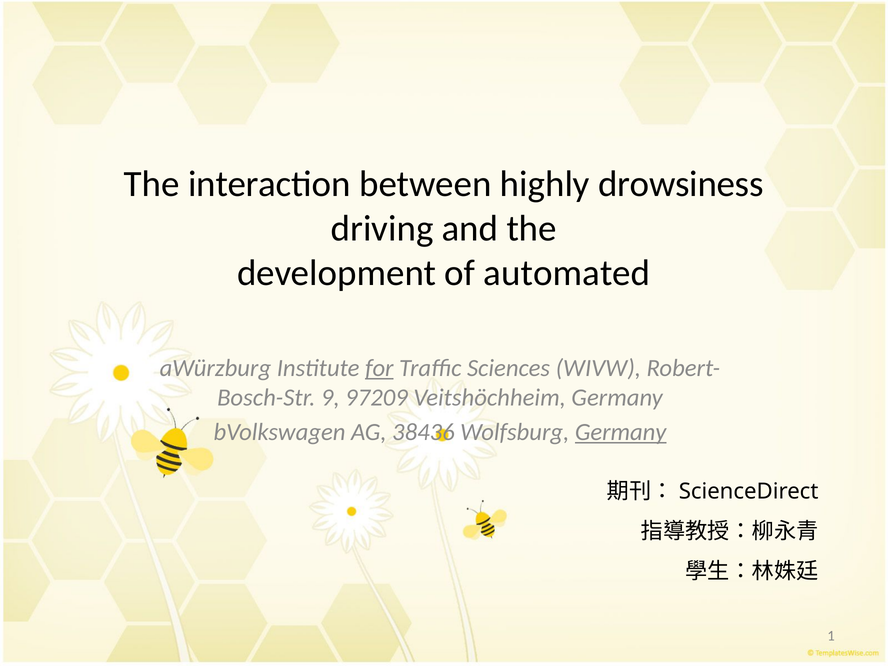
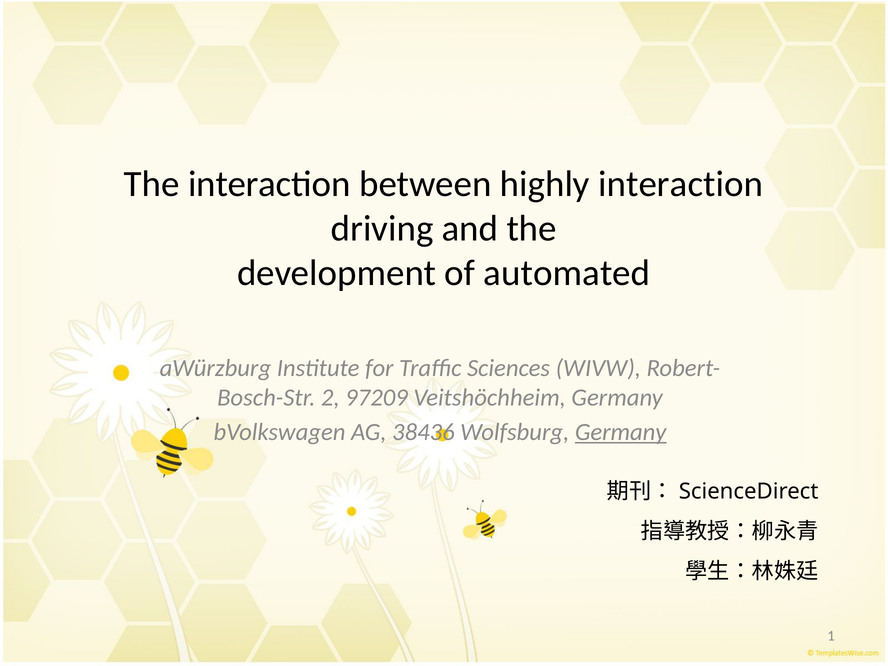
highly drowsiness: drowsiness -> interaction
for underline: present -> none
9: 9 -> 2
